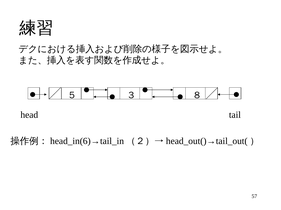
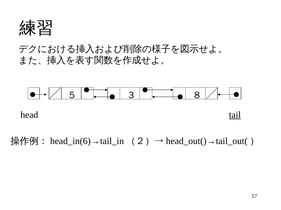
tail underline: none -> present
